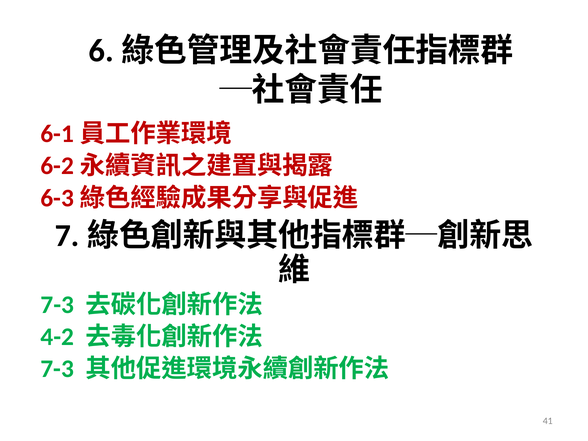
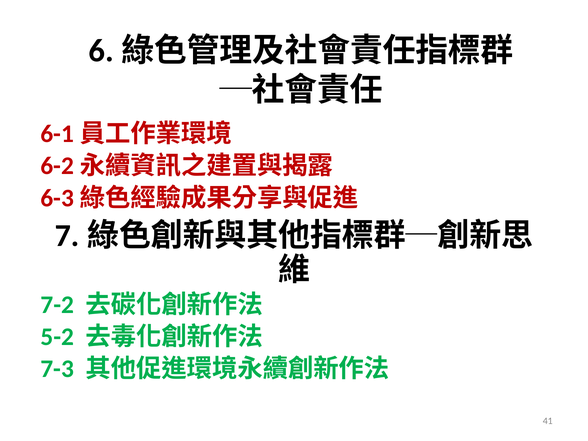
7-3 at (57, 305): 7-3 -> 7-2
4-2: 4-2 -> 5-2
